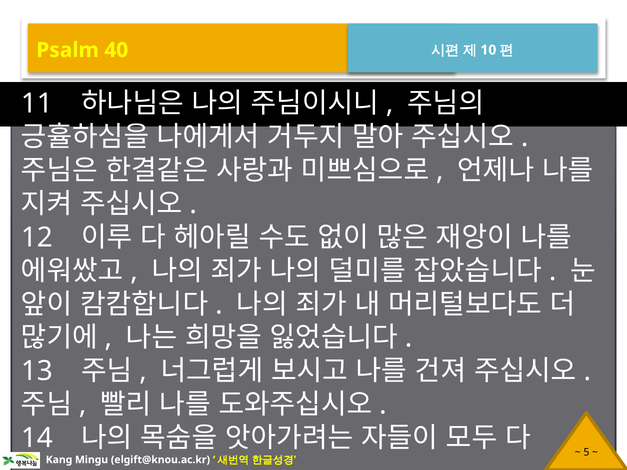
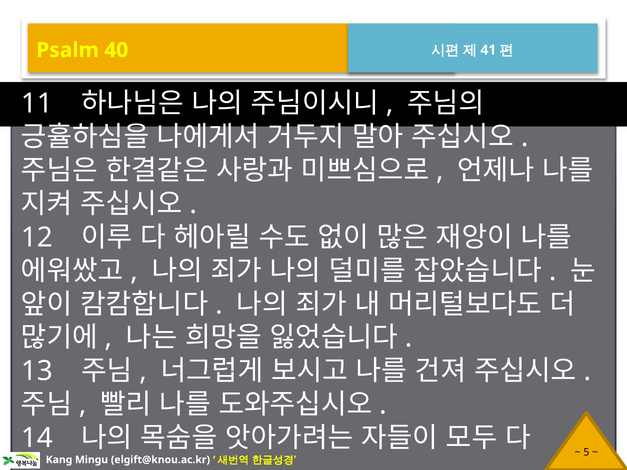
10: 10 -> 41
